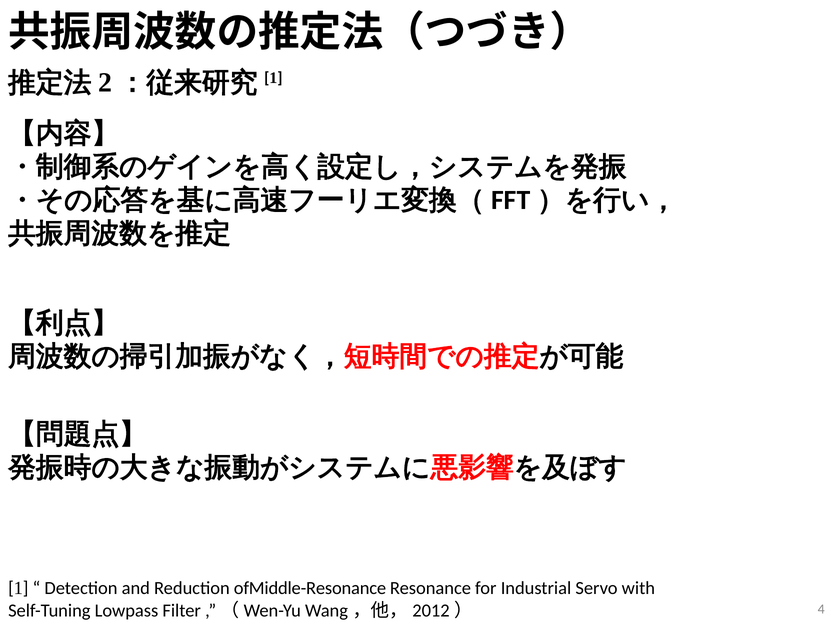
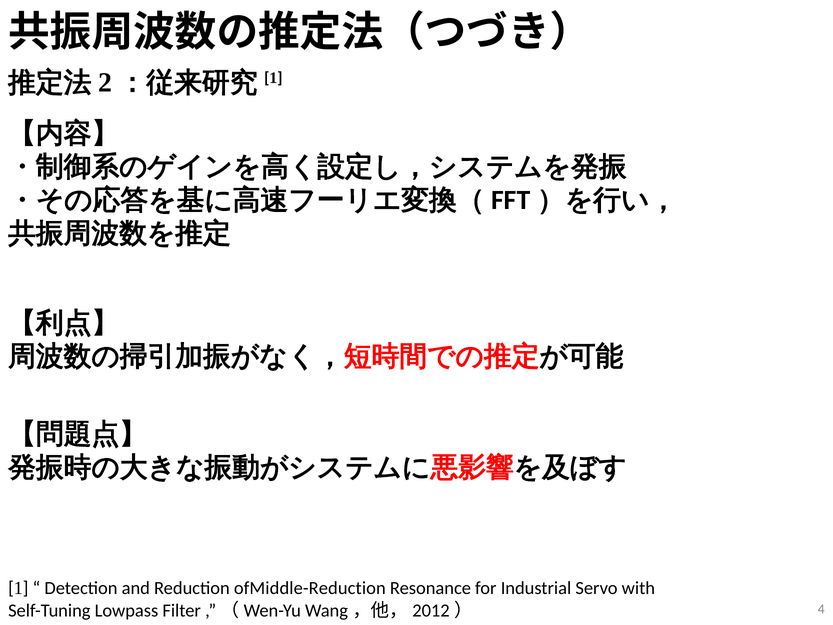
ofMiddle-Resonance: ofMiddle-Resonance -> ofMiddle-Reduction
